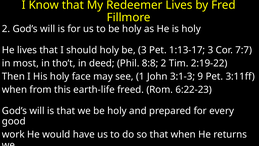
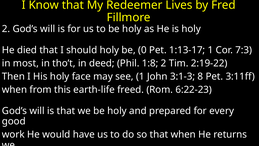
He lives: lives -> died
be 3: 3 -> 0
1:13-17 3: 3 -> 1
7:7: 7:7 -> 7:3
8:8: 8:8 -> 1:8
9: 9 -> 8
